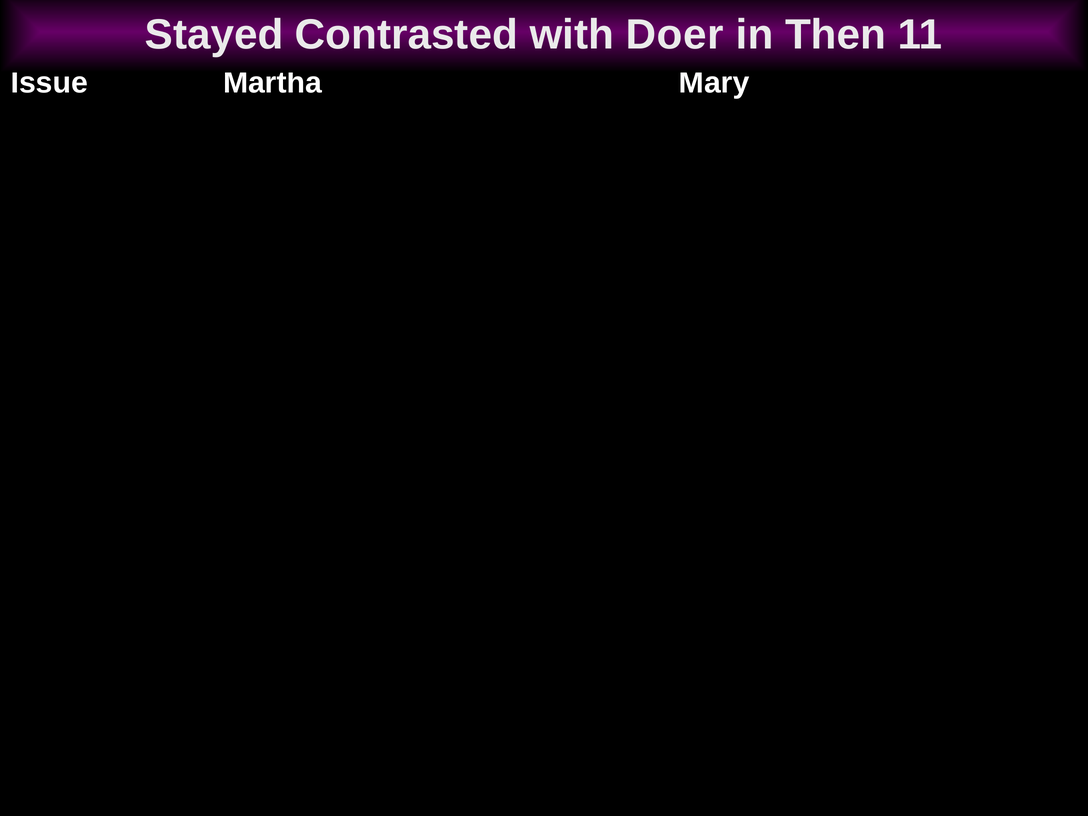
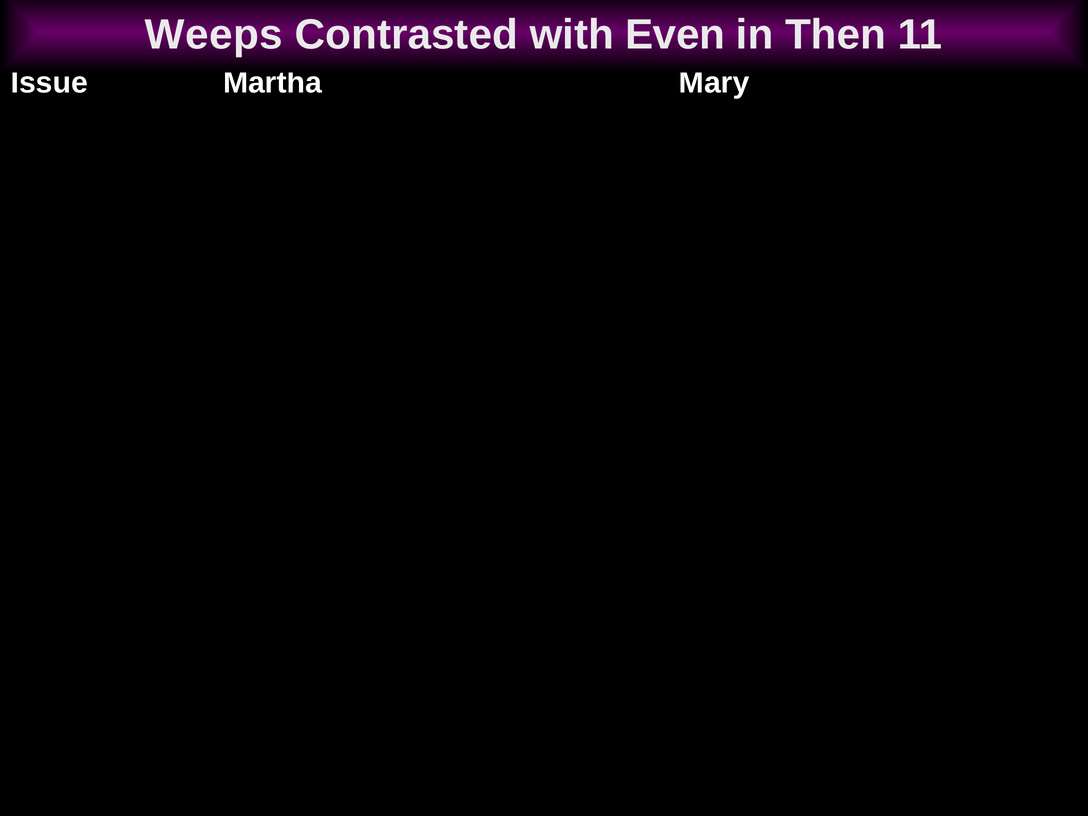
Stayed at (214, 35): Stayed -> Weeps
with Doer: Doer -> Even
